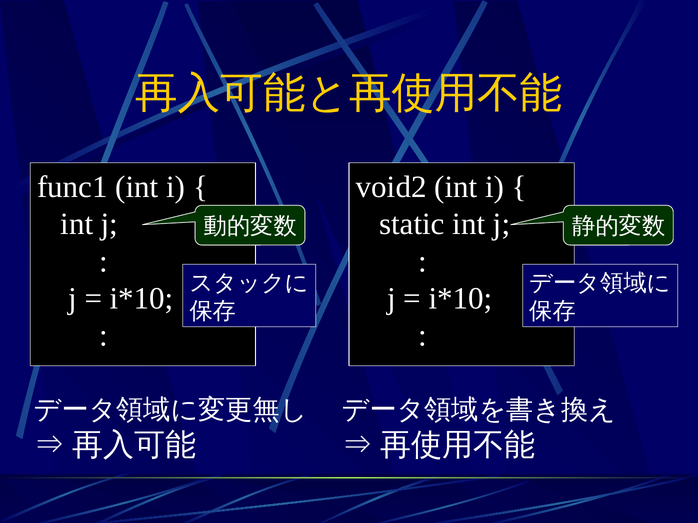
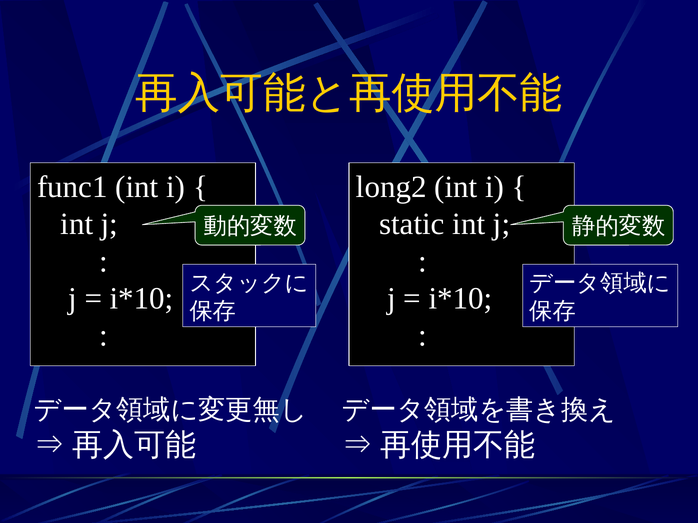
void2: void2 -> long2
